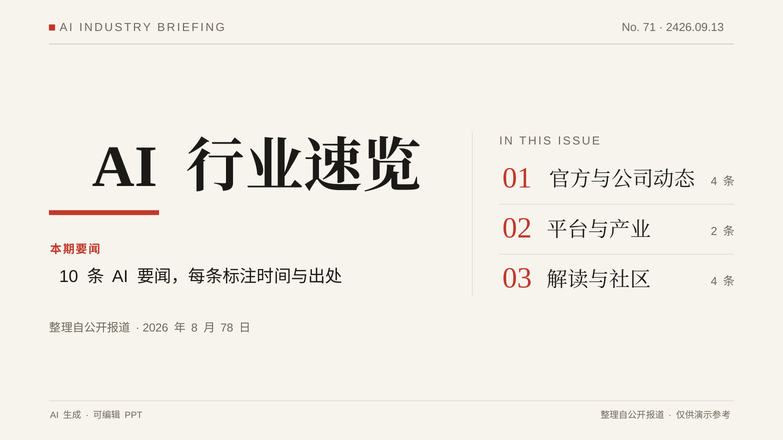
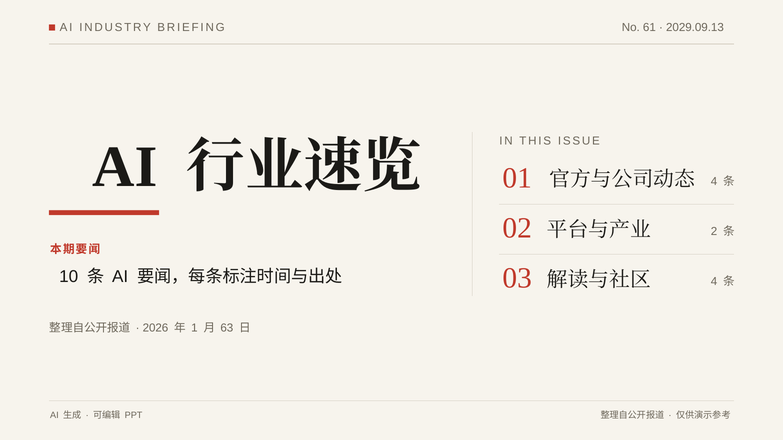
71: 71 -> 61
2426.09.13: 2426.09.13 -> 2029.09.13
8: 8 -> 1
78: 78 -> 63
